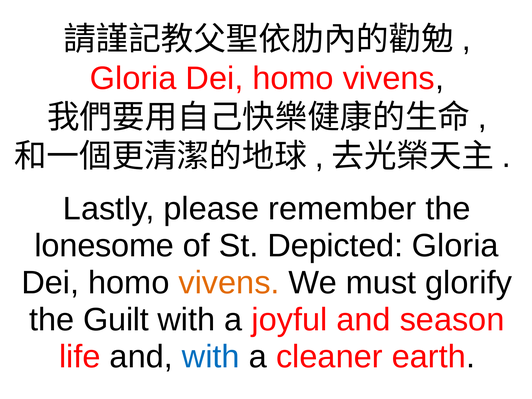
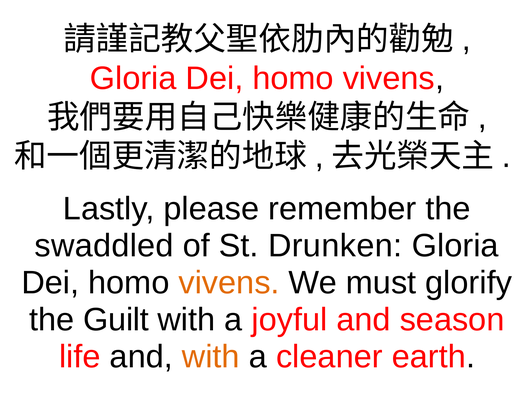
lonesome: lonesome -> swaddled
Depicted: Depicted -> Drunken
with at (211, 357) colour: blue -> orange
